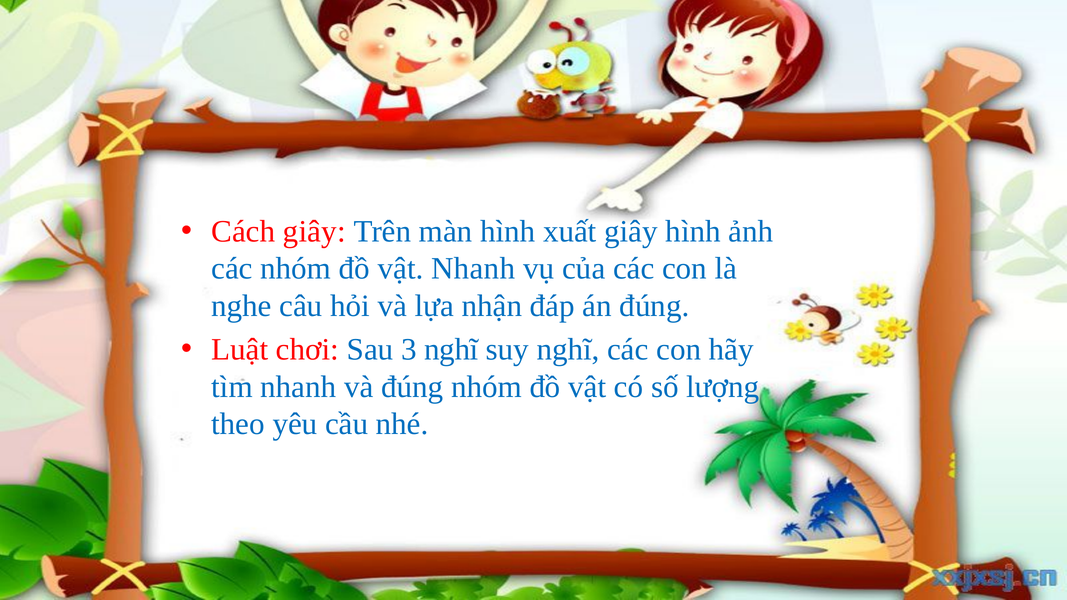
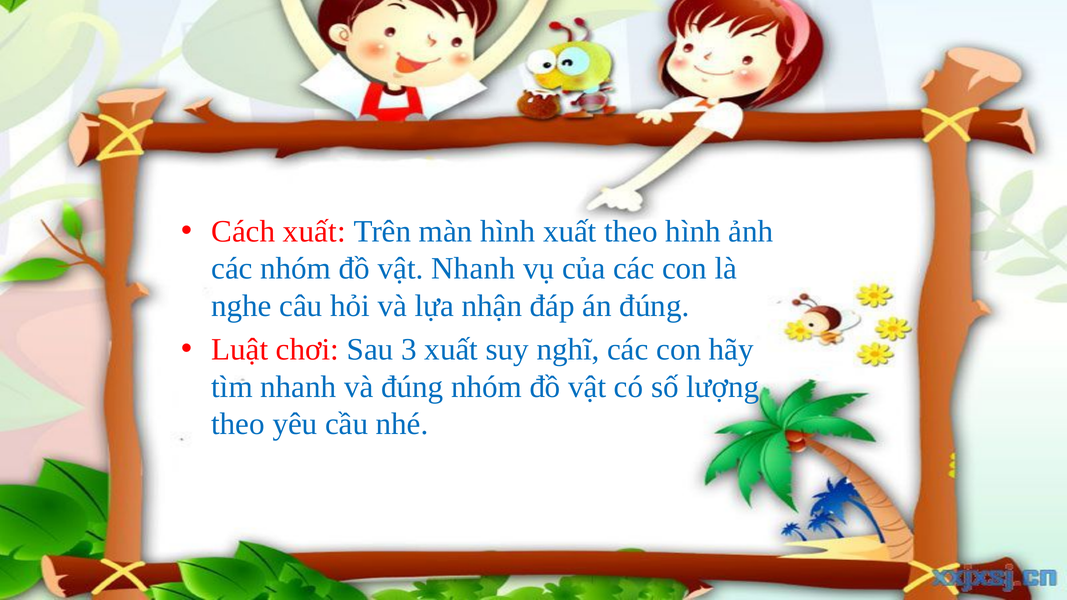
Cách giây: giây -> xuất
xuất giây: giây -> theo
3 nghĩ: nghĩ -> xuất
